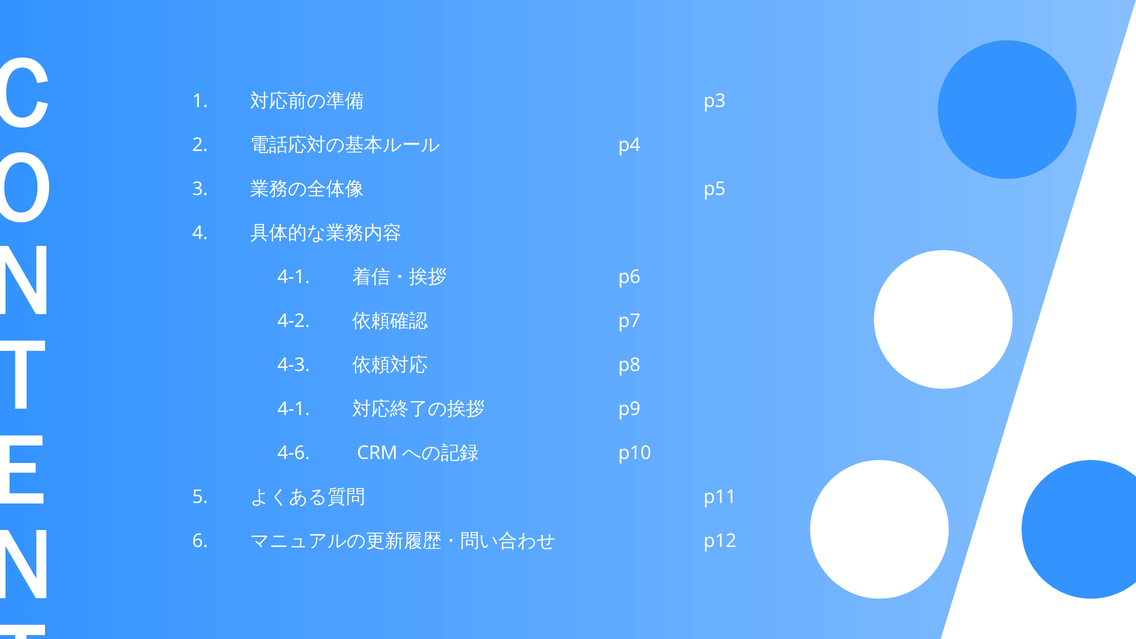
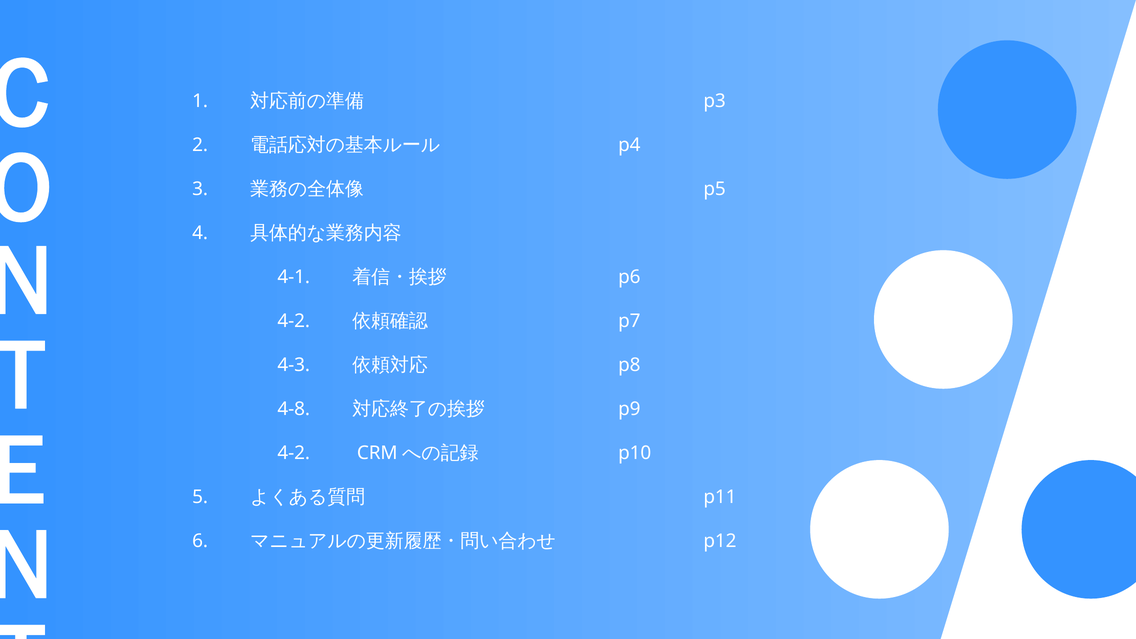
4-1 at (294, 409): 4-1 -> 4-8
4-6 at (294, 453): 4-6 -> 4-2
